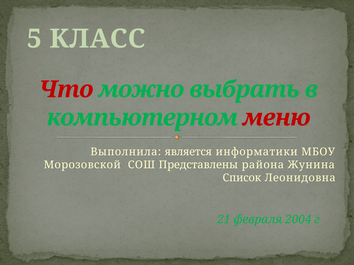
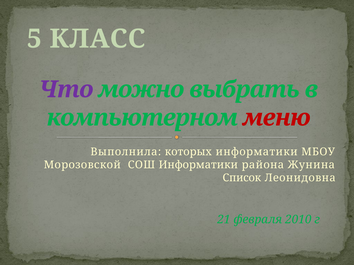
Что colour: red -> purple
является: является -> которых
СОШ Представлены: Представлены -> Информатики
2004: 2004 -> 2010
